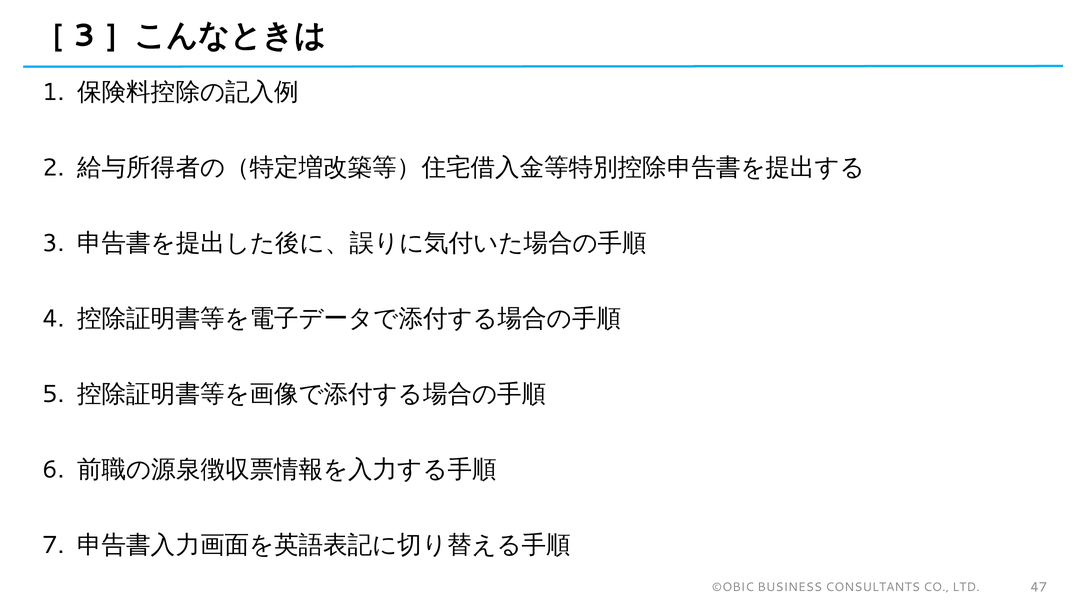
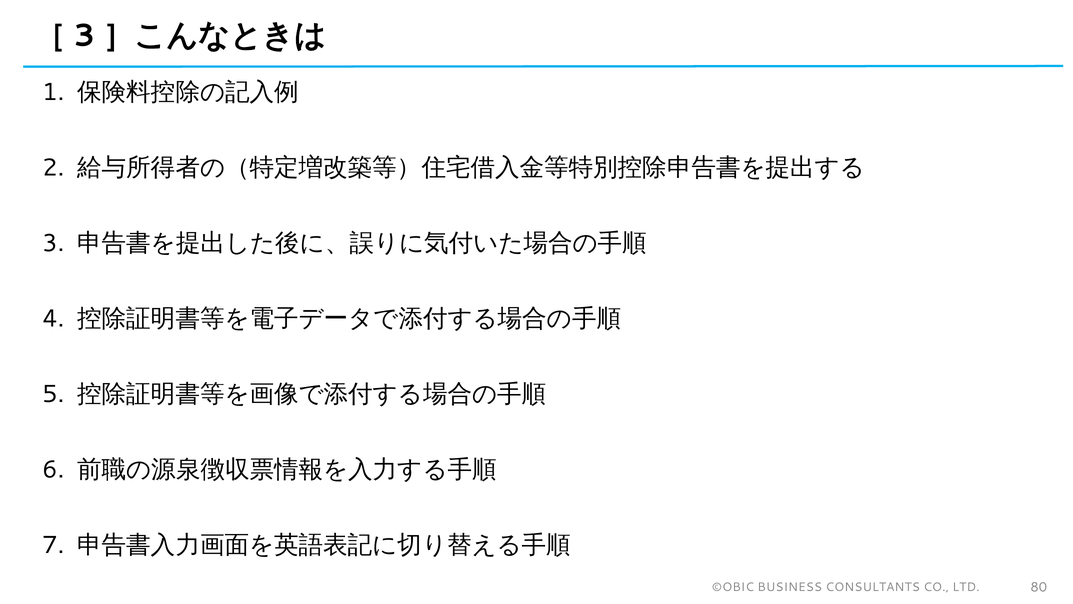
47: 47 -> 80
